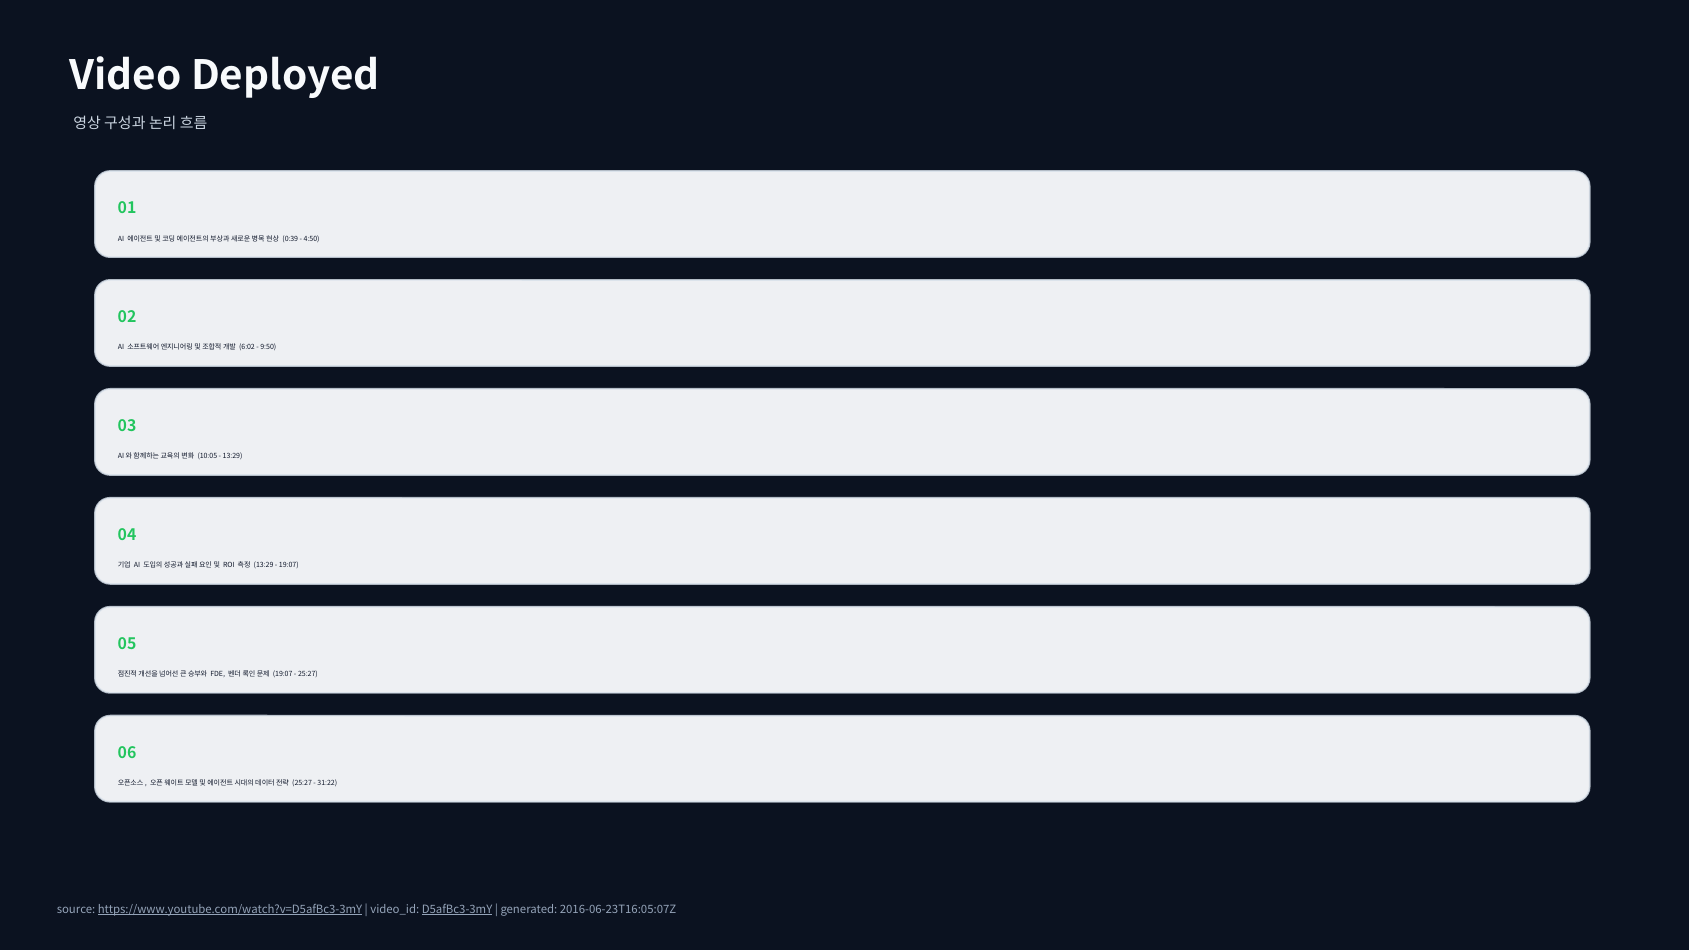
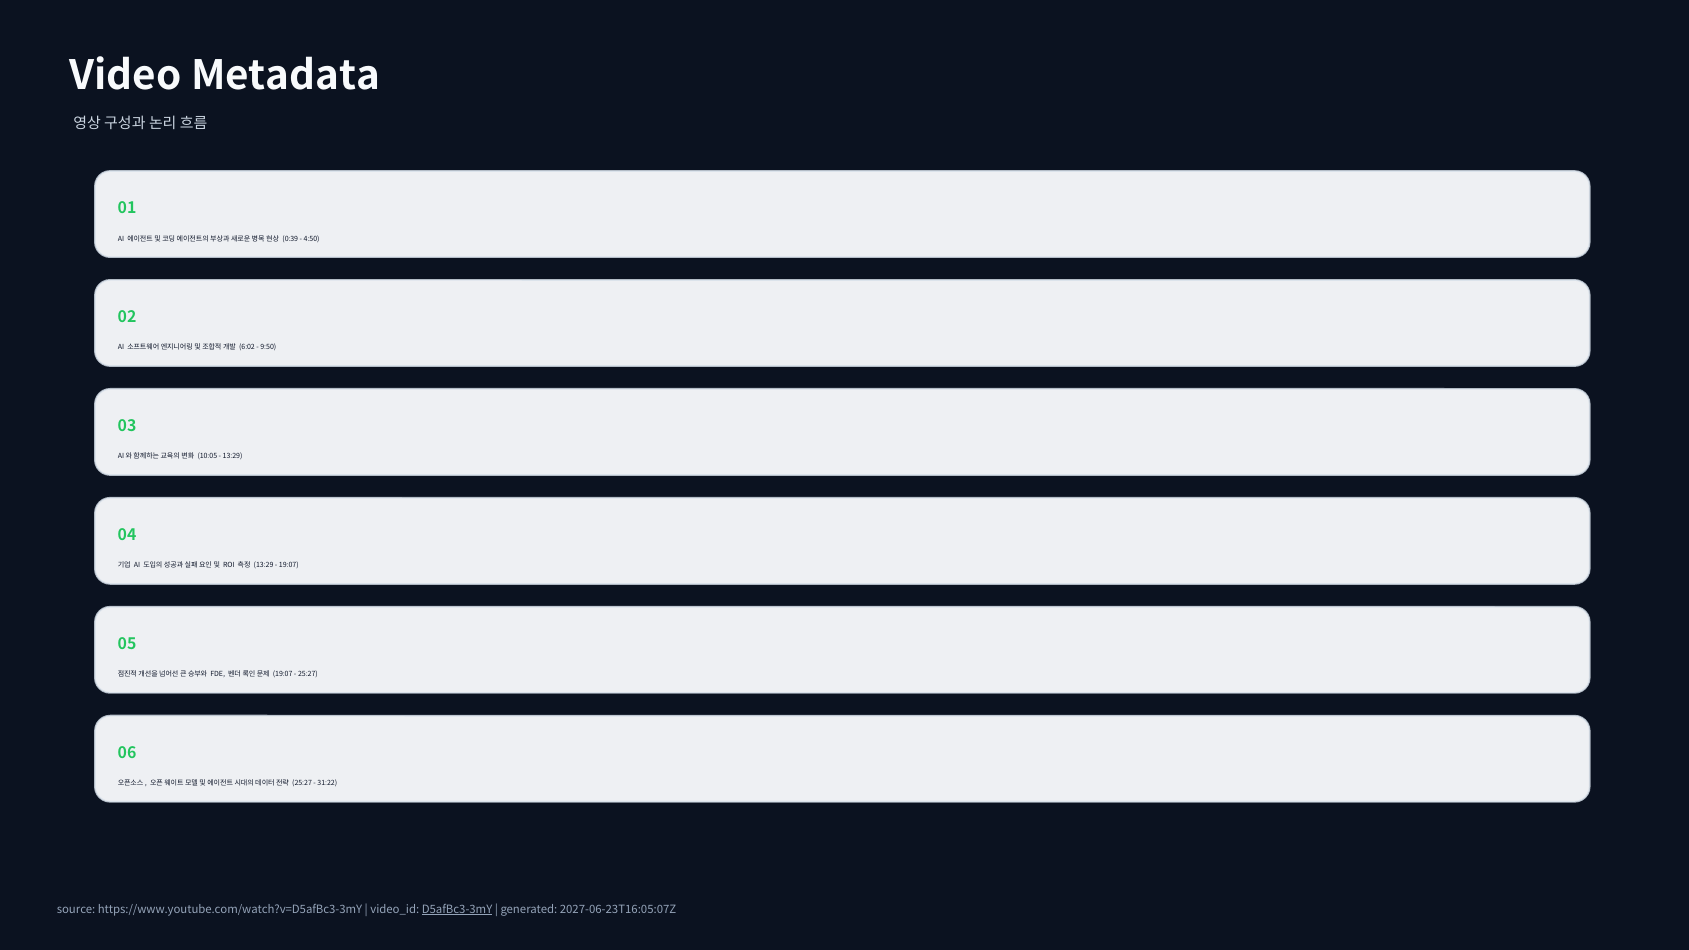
Deployed: Deployed -> Metadata
https://www.youtube.com/watch?v=D5afBc3-3mY underline: present -> none
2016-06-23T16:05:07Z: 2016-06-23T16:05:07Z -> 2027-06-23T16:05:07Z
